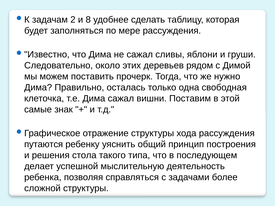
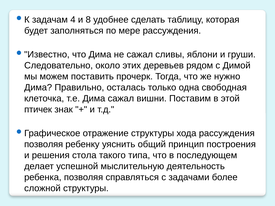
2: 2 -> 4
самые: самые -> птичек
путаются at (44, 144): путаются -> позволяя
